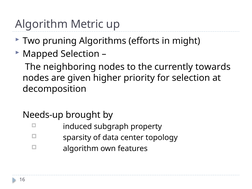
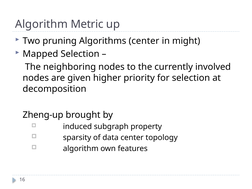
Algorithms efforts: efforts -> center
towards: towards -> involved
Needs-up: Needs-up -> Zheng-up
